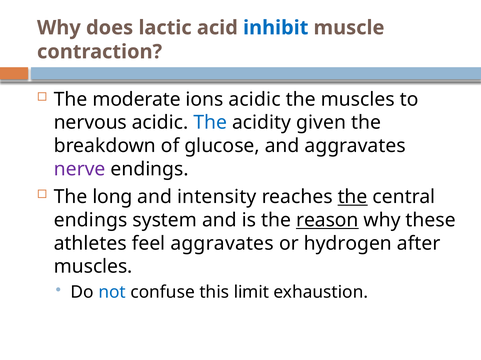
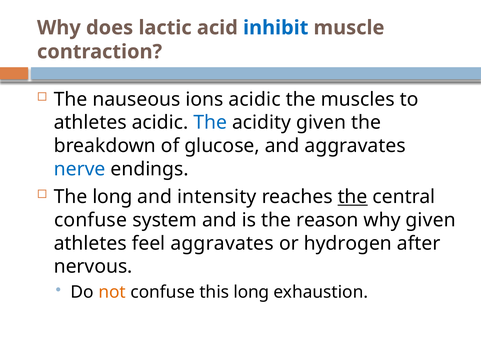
moderate: moderate -> nauseous
nervous at (90, 123): nervous -> athletes
nerve colour: purple -> blue
endings at (91, 221): endings -> confuse
reason underline: present -> none
why these: these -> given
muscles at (93, 267): muscles -> nervous
not colour: blue -> orange
this limit: limit -> long
